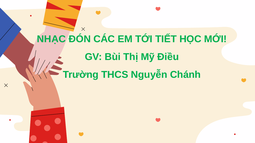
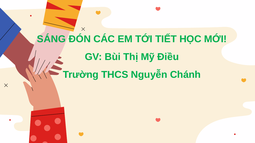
NHẠC: NHẠC -> SÁNG
